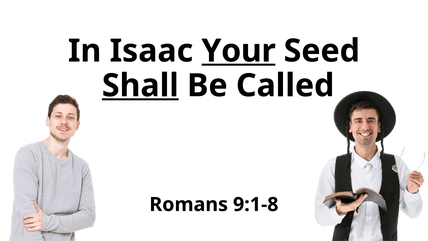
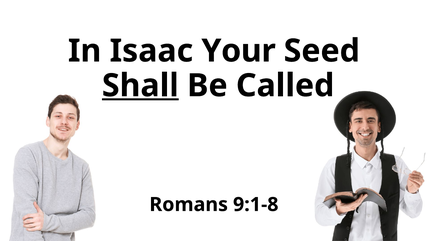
Your underline: present -> none
